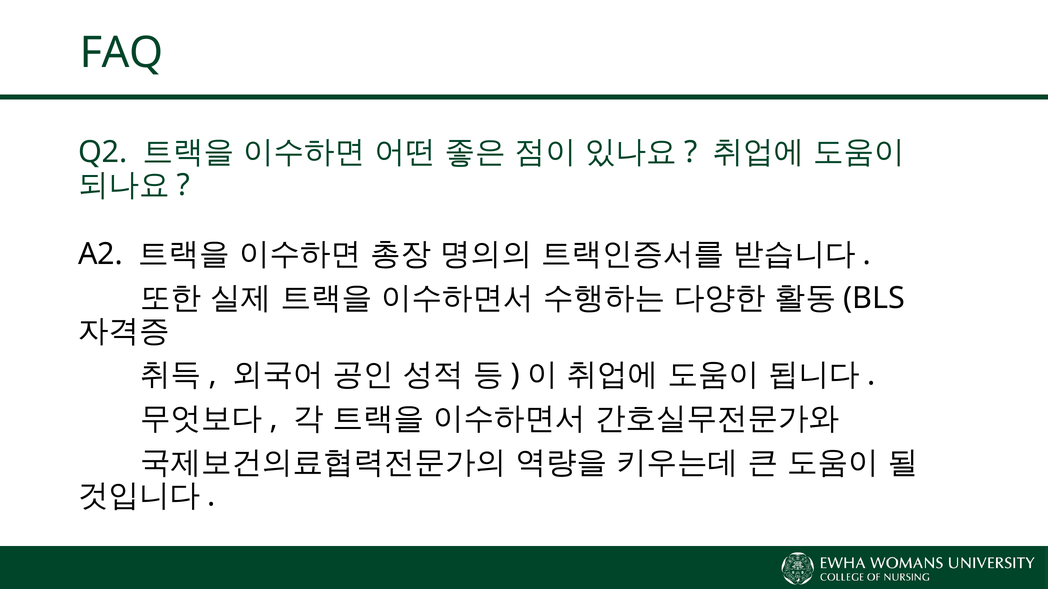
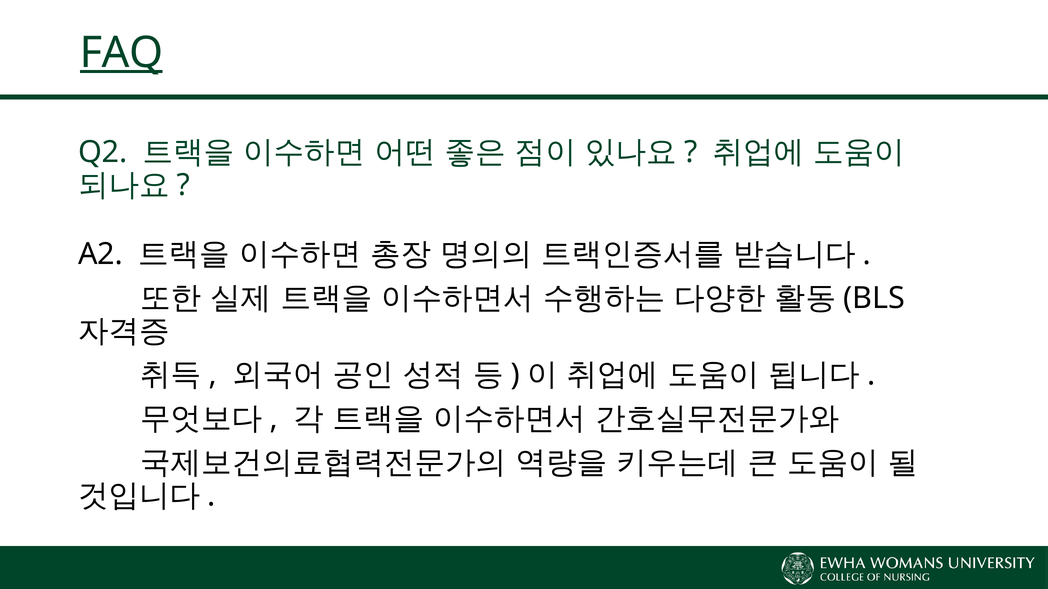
FAQ underline: none -> present
